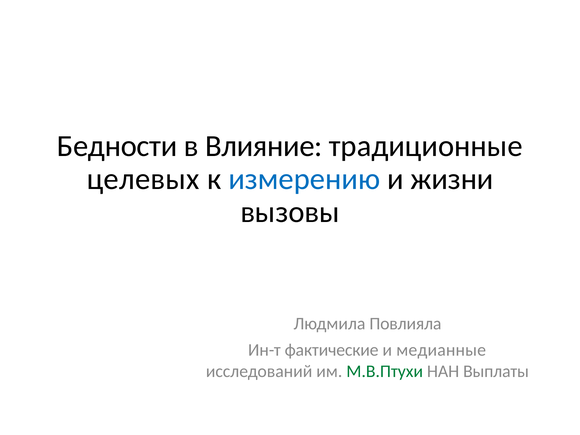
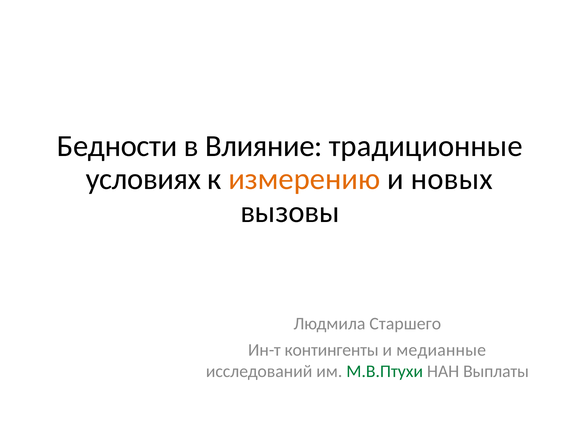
целевых: целевых -> условиях
измерению colour: blue -> orange
жизни: жизни -> новых
Повлияла: Повлияла -> Старшего
фактические: фактические -> контингенты
